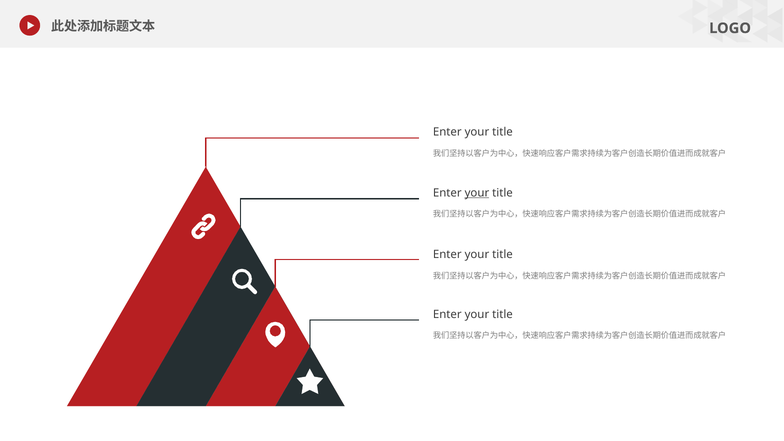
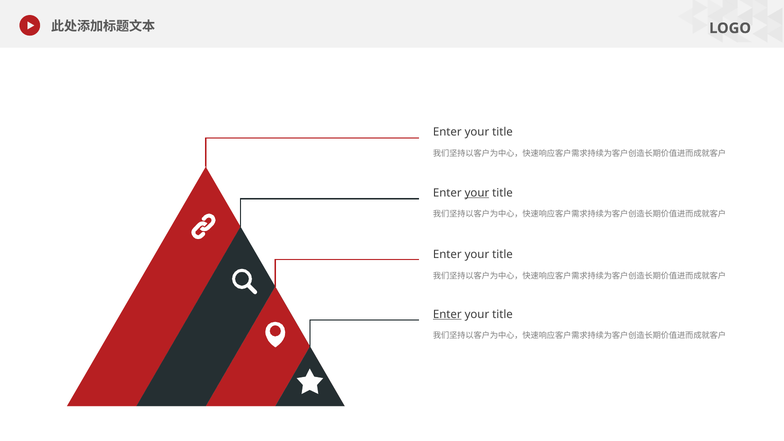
Enter at (447, 314) underline: none -> present
